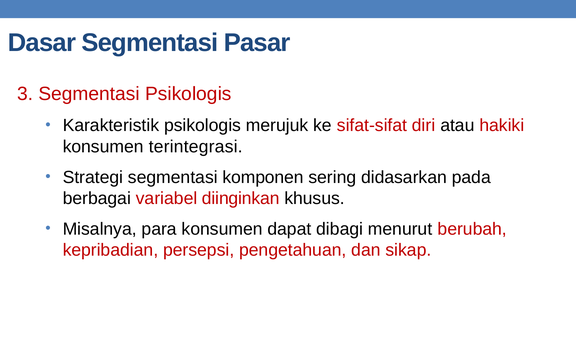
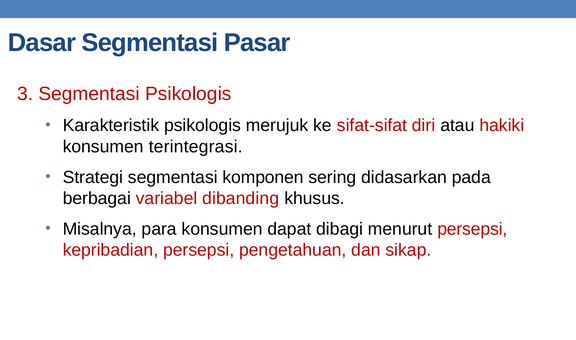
diinginkan: diinginkan -> dibanding
menurut berubah: berubah -> persepsi
